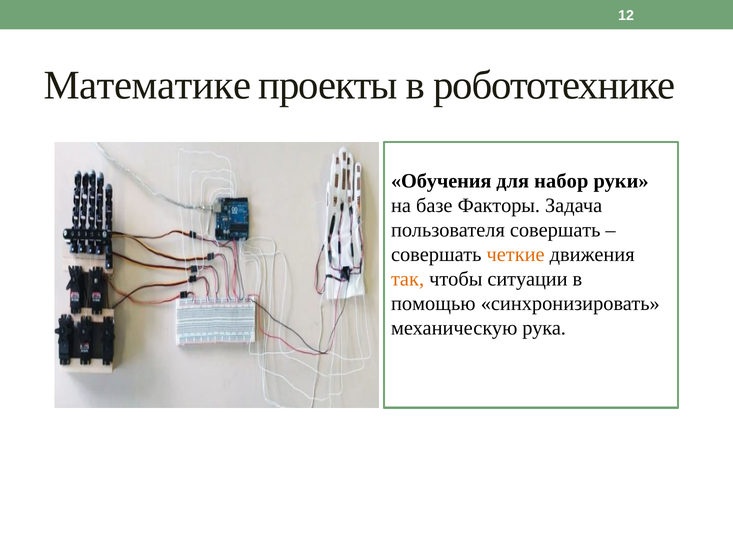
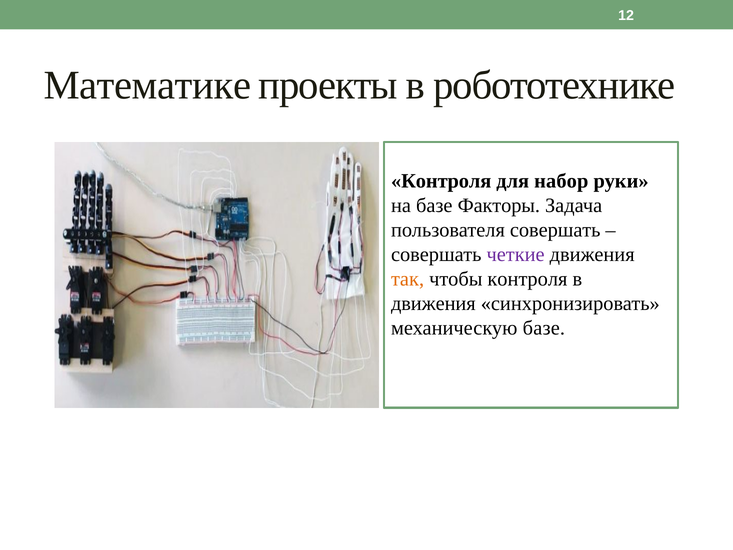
Обучения at (441, 181): Обучения -> Контроля
четкие colour: orange -> purple
чтобы ситуации: ситуации -> контроля
помощью at (433, 303): помощью -> движения
механическую рука: рука -> базе
